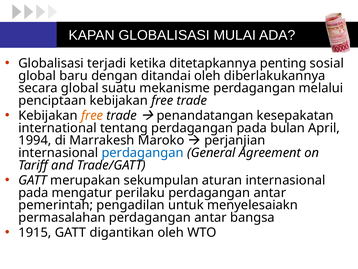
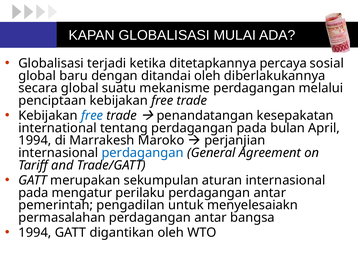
penting: penting -> percaya
free at (92, 115) colour: orange -> blue
1915 at (35, 232): 1915 -> 1994
